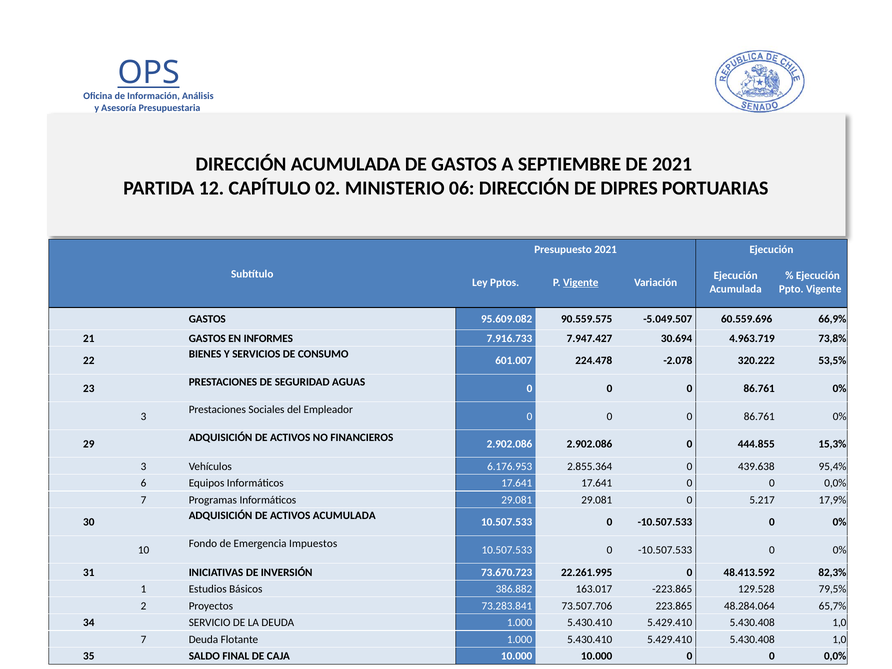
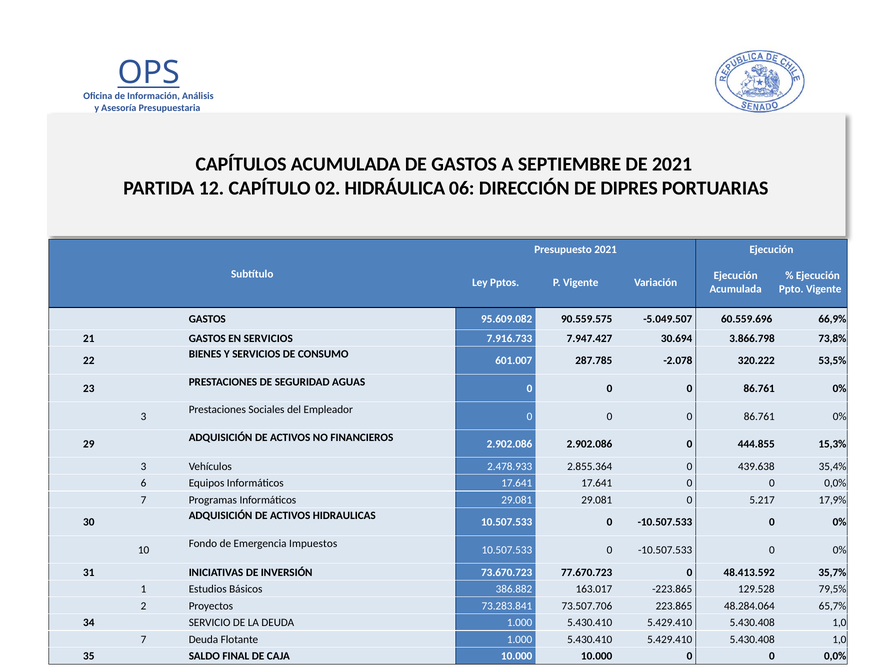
DIRECCIÓN at (241, 164): DIRECCIÓN -> CAPÍTULOS
MINISTERIO: MINISTERIO -> HIDRÁULICA
Vigente at (581, 282) underline: present -> none
EN INFORMES: INFORMES -> SERVICIOS
4.963.719: 4.963.719 -> 3.866.798
224.478: 224.478 -> 287.785
6.176.953: 6.176.953 -> 2.478.933
95,4%: 95,4% -> 35,4%
ACTIVOS ACUMULADA: ACUMULADA -> HIDRAULICAS
22.261.995: 22.261.995 -> 77.670.723
82,3%: 82,3% -> 35,7%
